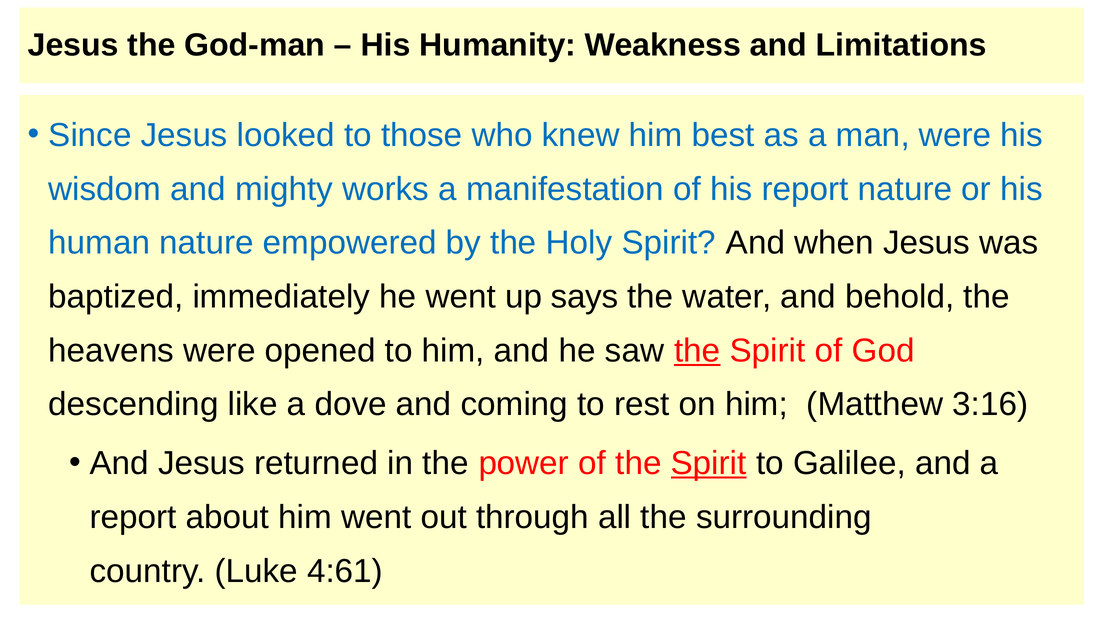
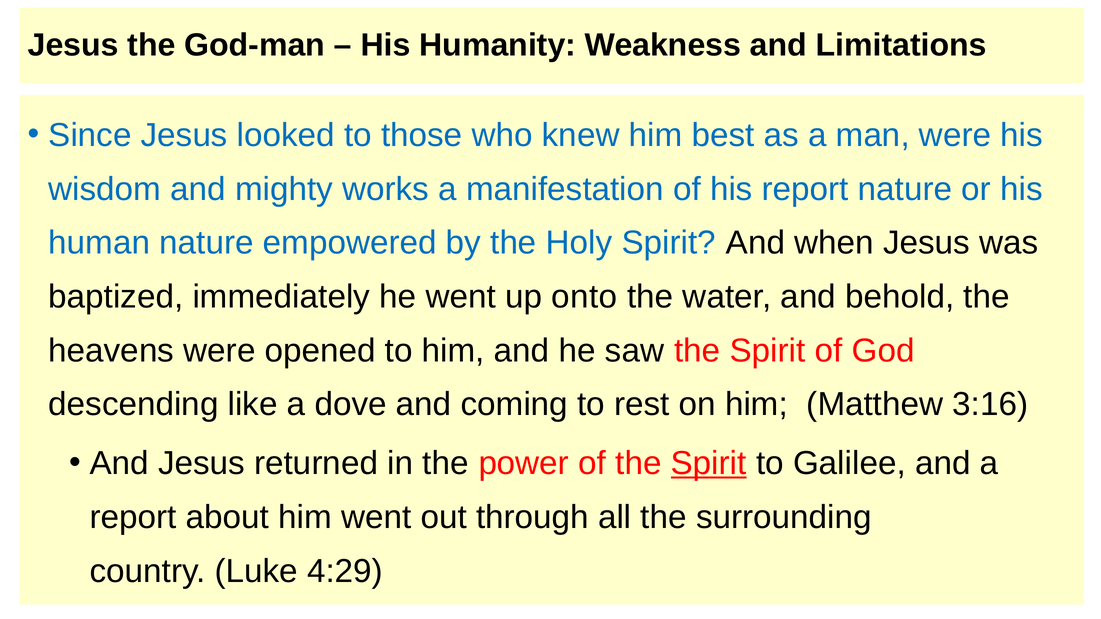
says: says -> onto
the at (697, 351) underline: present -> none
4:61: 4:61 -> 4:29
